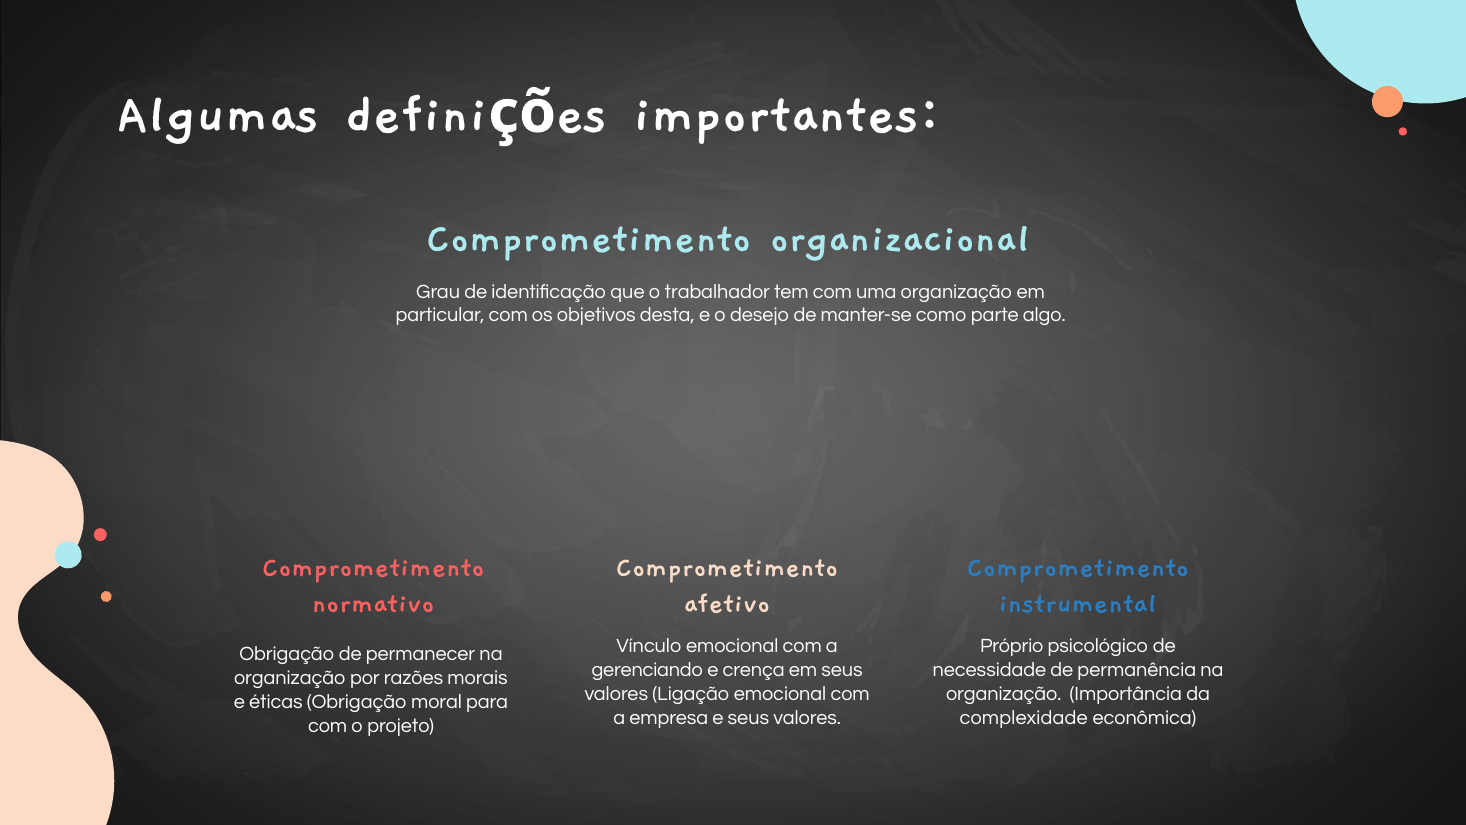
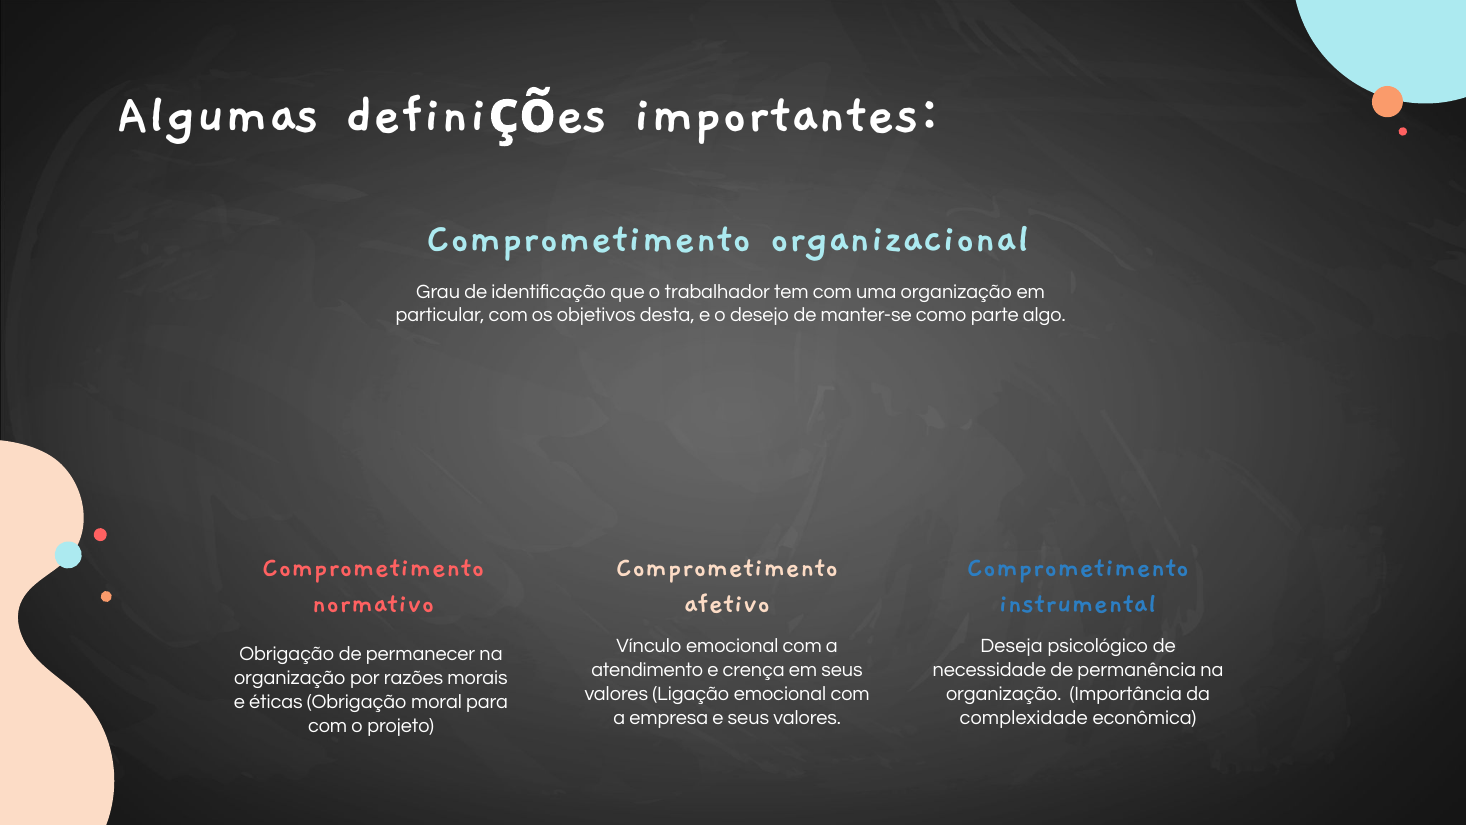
Próprio: Próprio -> Deseja
gerenciando: gerenciando -> atendimento
